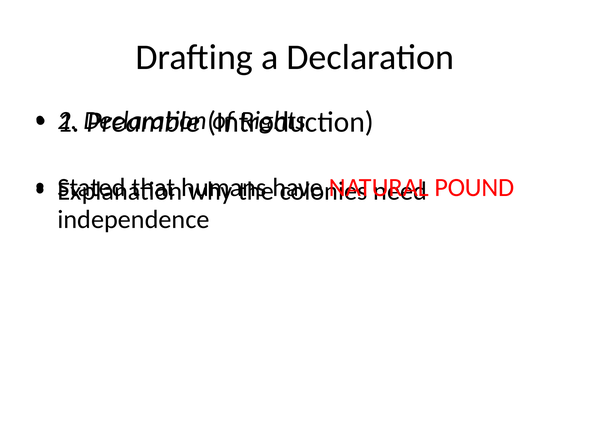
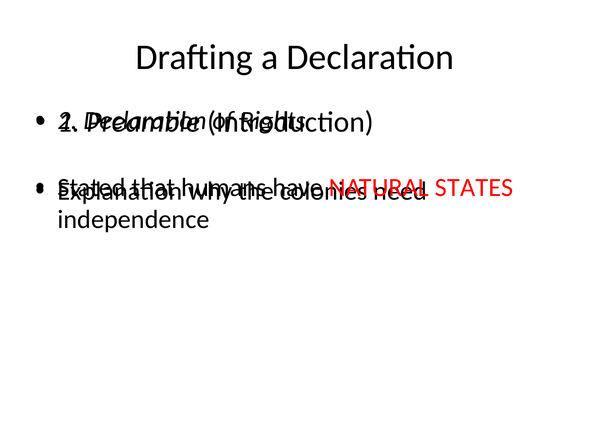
POUND: POUND -> STATES
